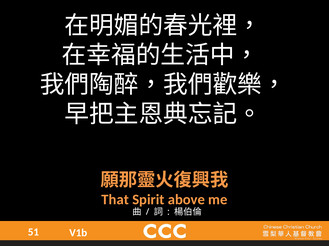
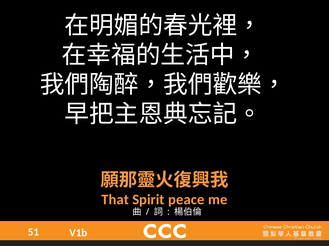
above: above -> peace
